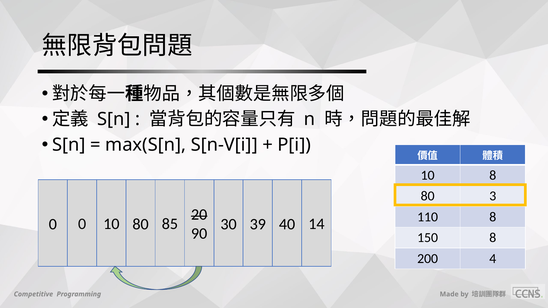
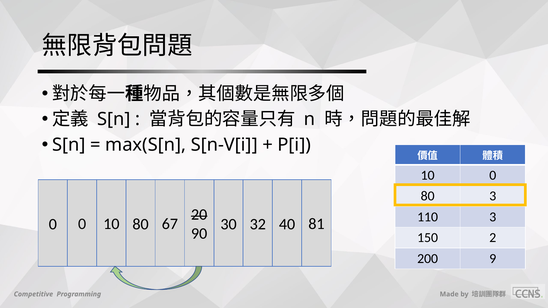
10 8: 8 -> 0
110 8: 8 -> 3
85: 85 -> 67
39: 39 -> 32
14: 14 -> 81
150 8: 8 -> 2
4: 4 -> 9
